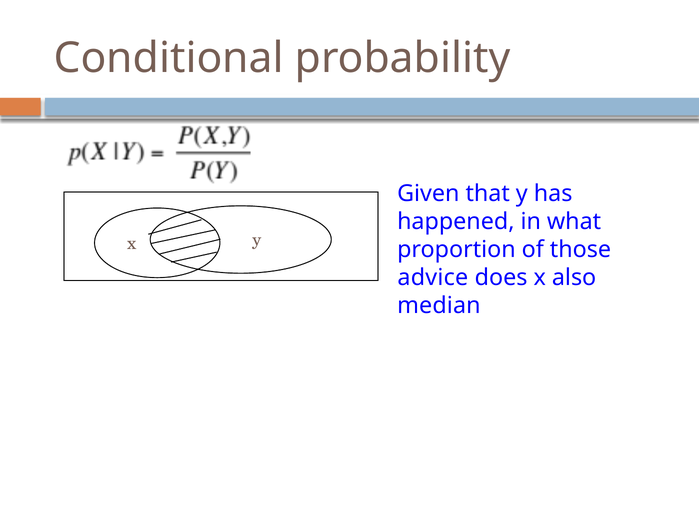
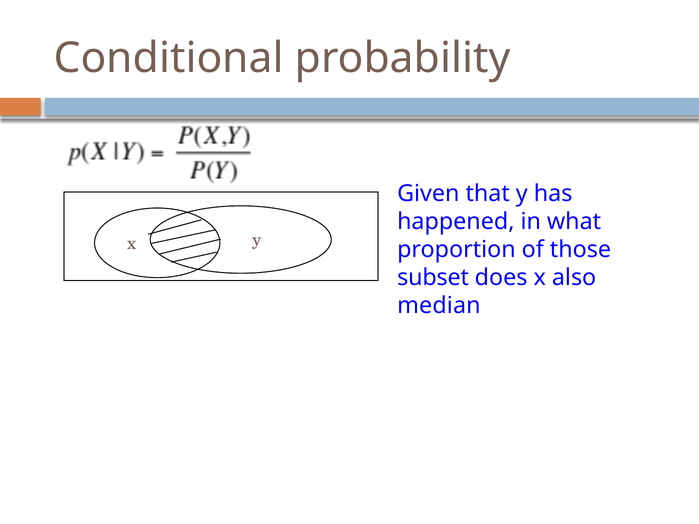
advice: advice -> subset
